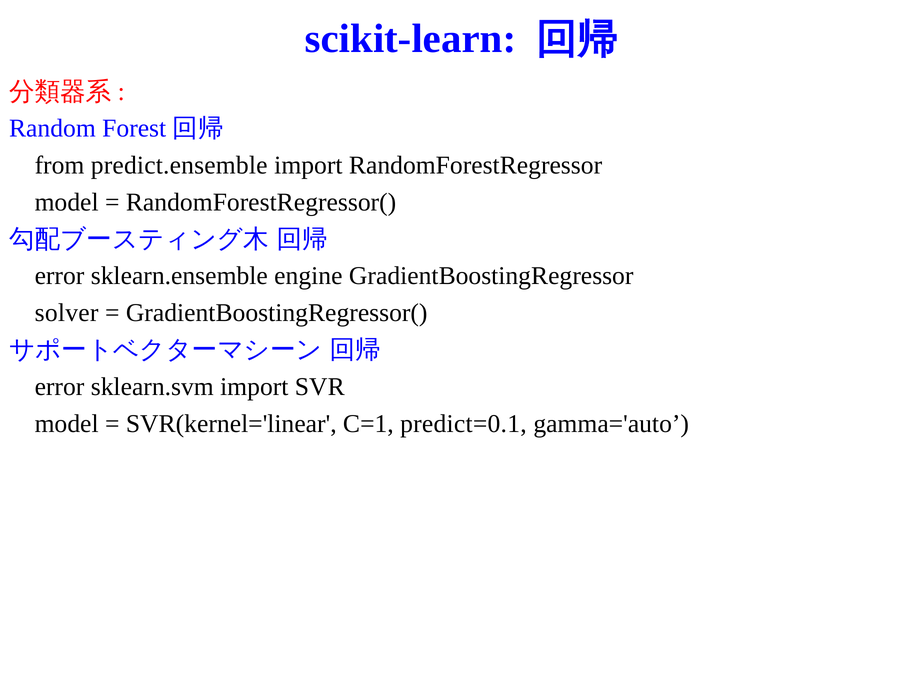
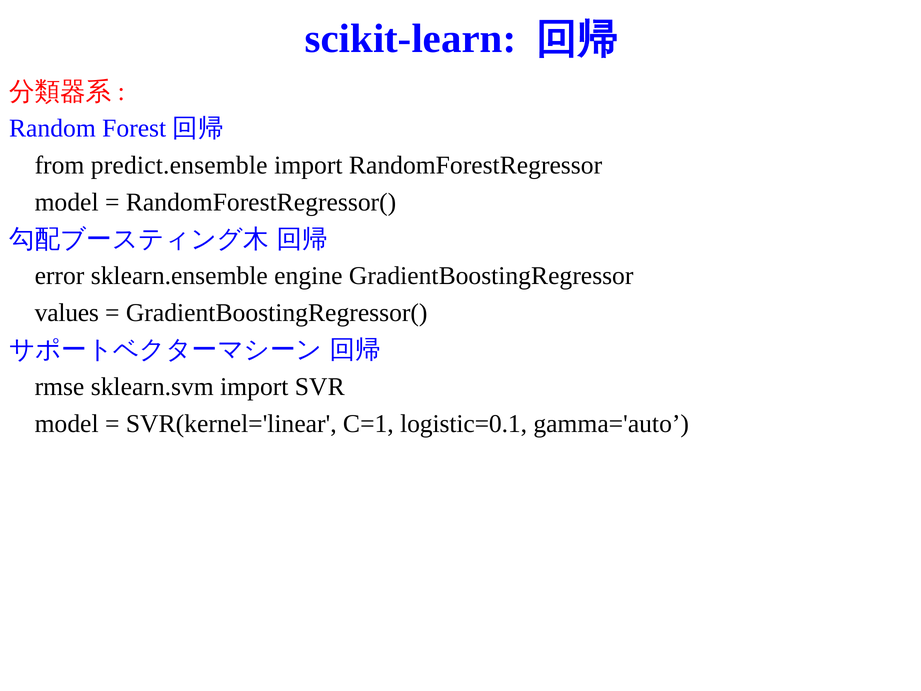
solver: solver -> values
error at (59, 387): error -> rmse
predict=0.1: predict=0.1 -> logistic=0.1
